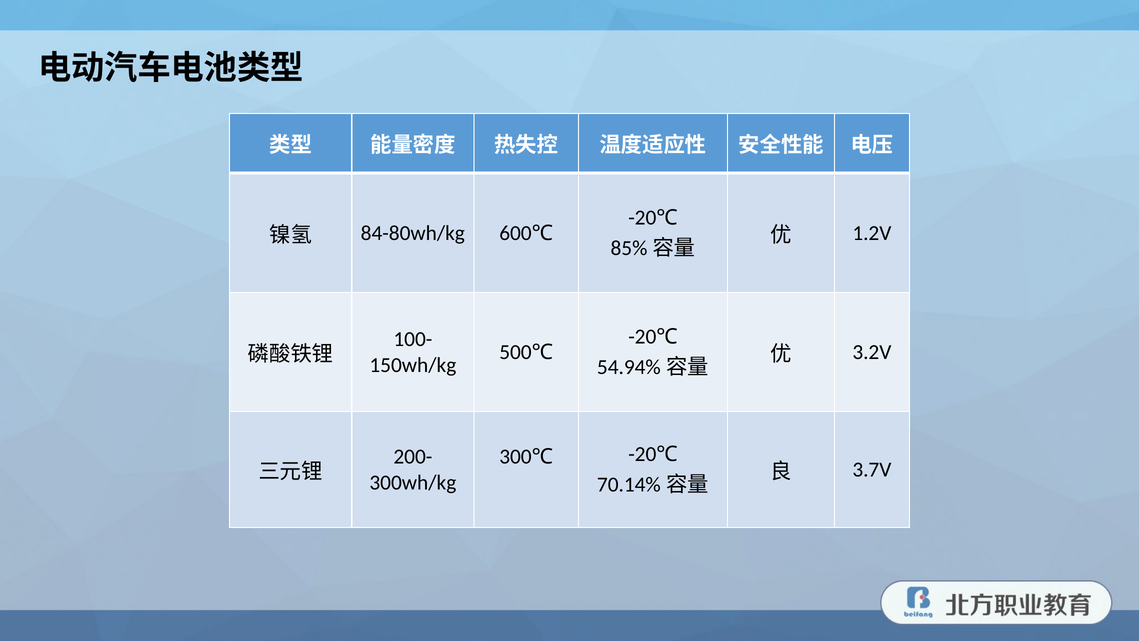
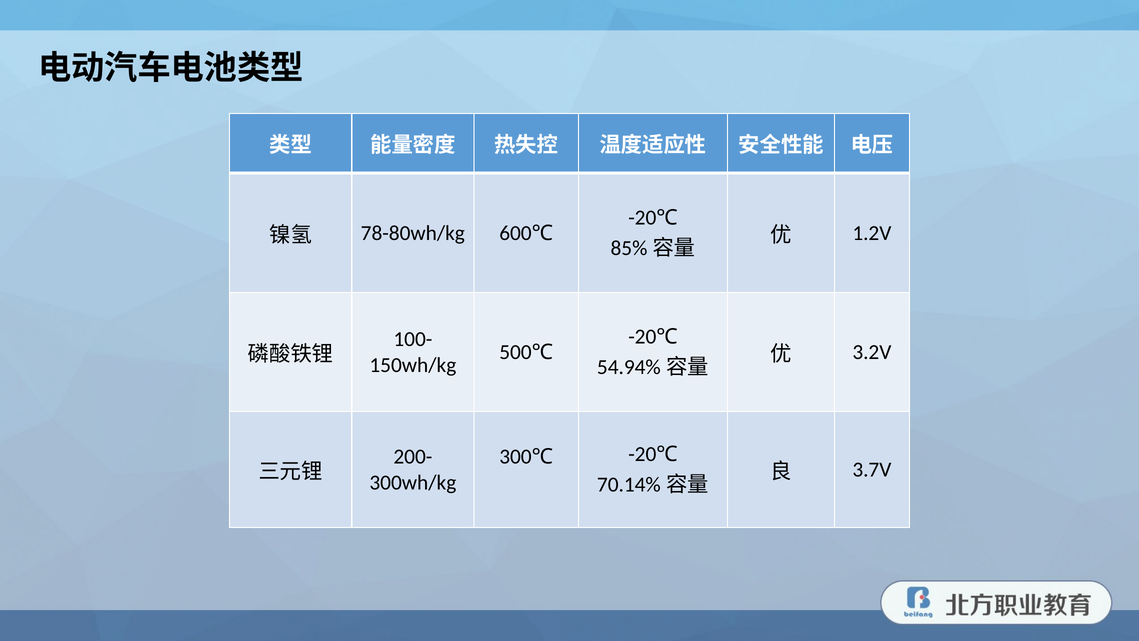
84-80wh/kg: 84-80wh/kg -> 78-80wh/kg
